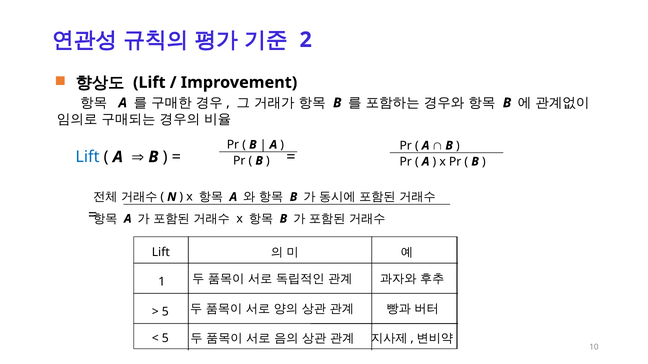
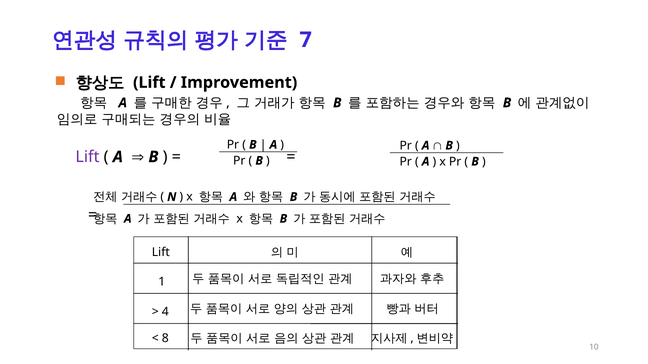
2: 2 -> 7
Lift at (87, 157) colour: blue -> purple
5 at (165, 312): 5 -> 4
5 at (165, 339): 5 -> 8
